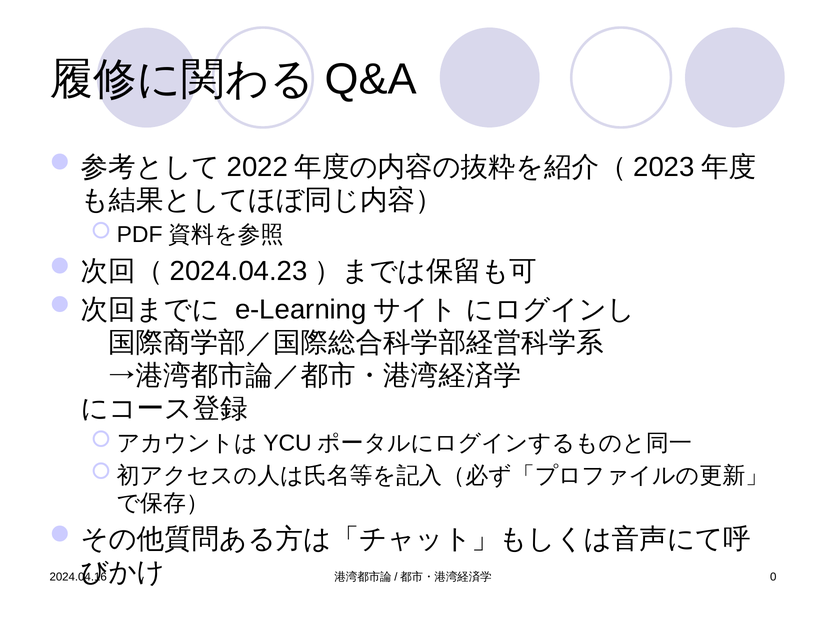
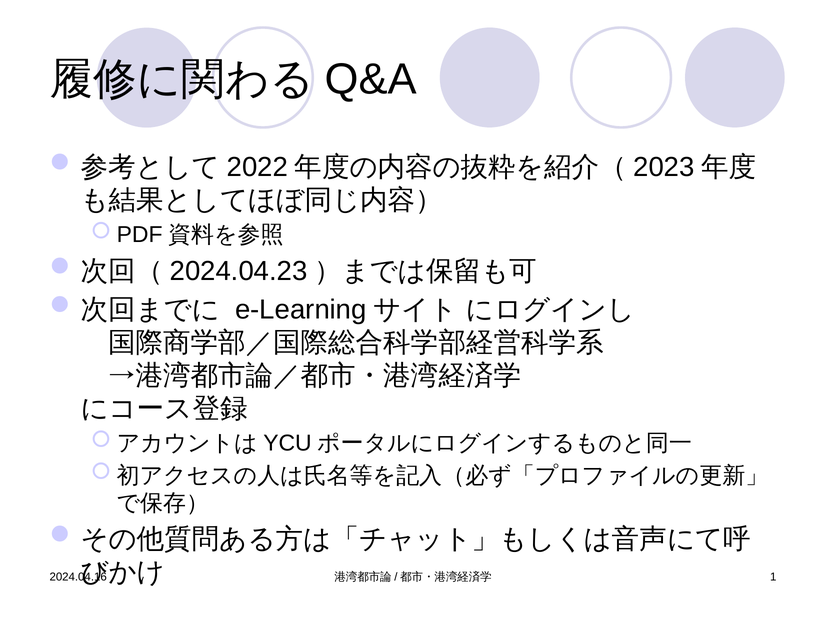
0: 0 -> 1
